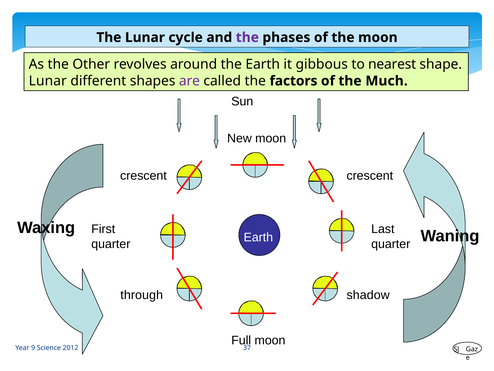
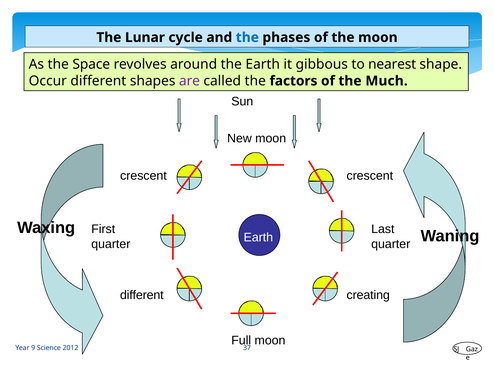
the at (247, 37) colour: purple -> blue
Other: Other -> Space
Lunar at (48, 81): Lunar -> Occur
through at (142, 295): through -> different
shadow: shadow -> creating
